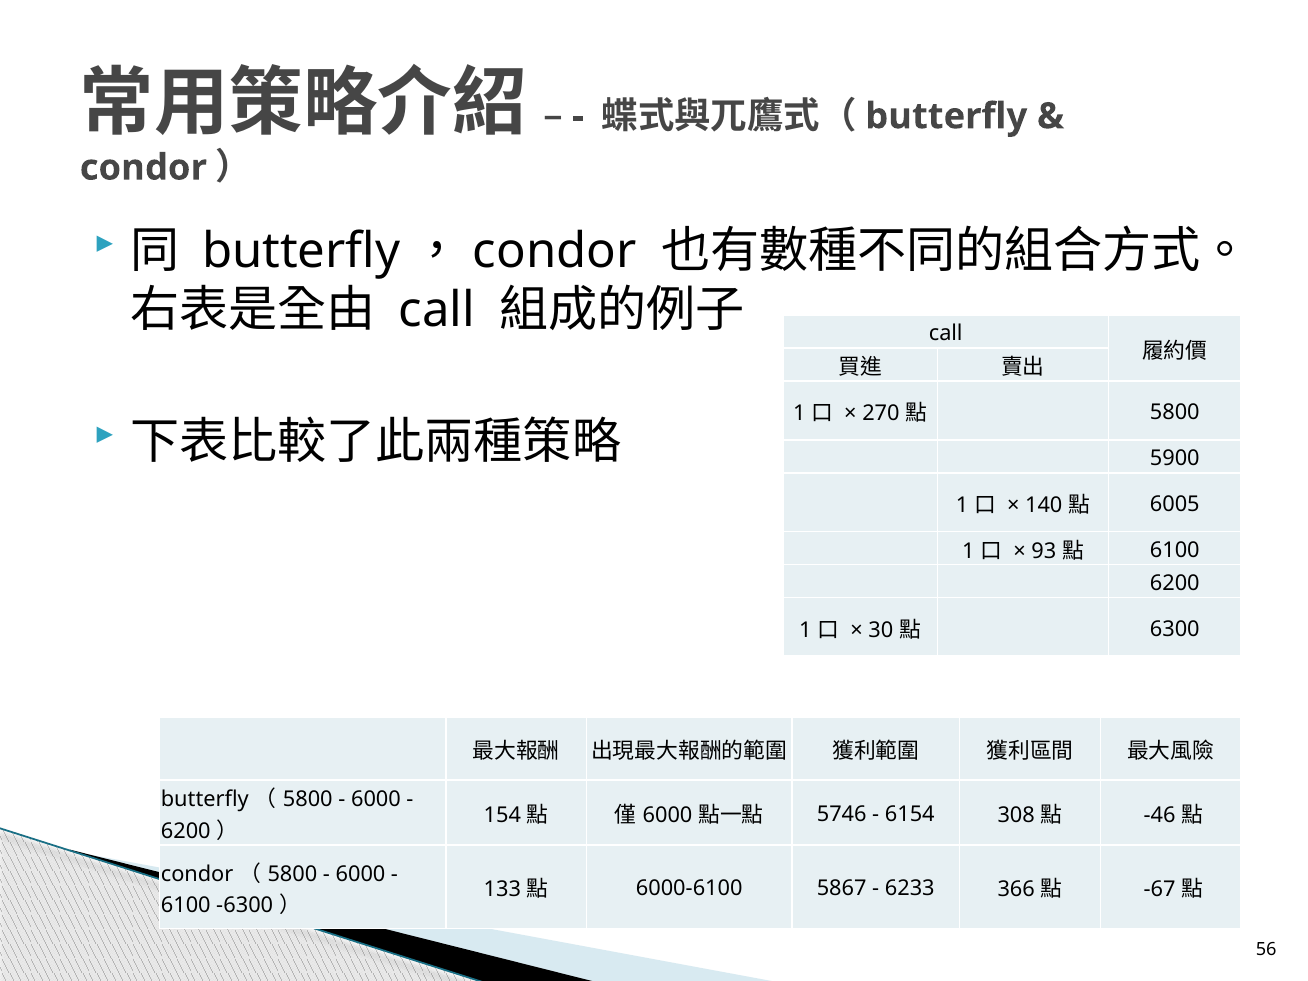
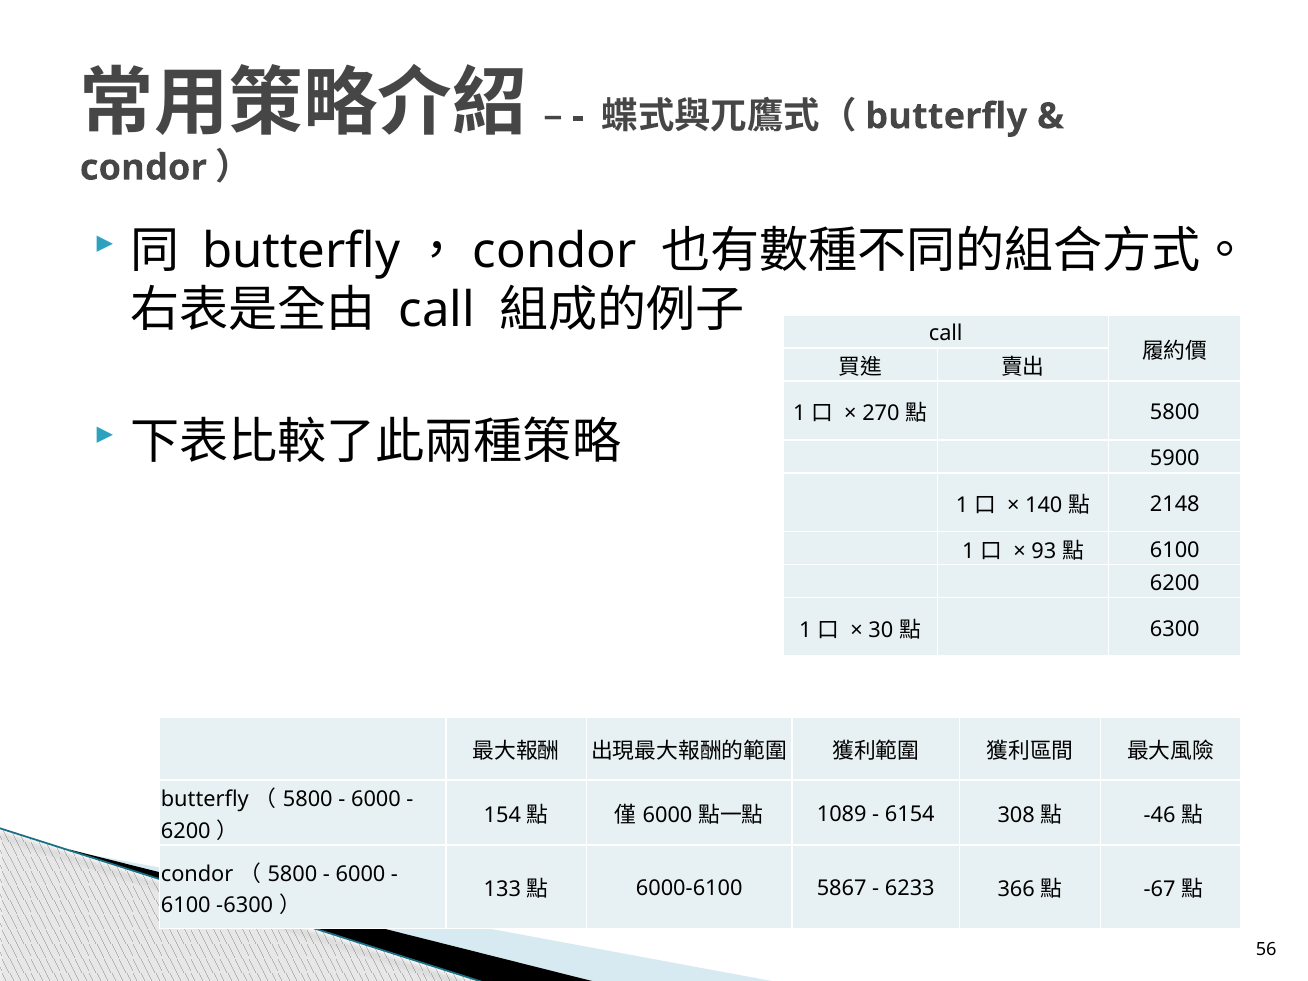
6005: 6005 -> 2148
5746: 5746 -> 1089
